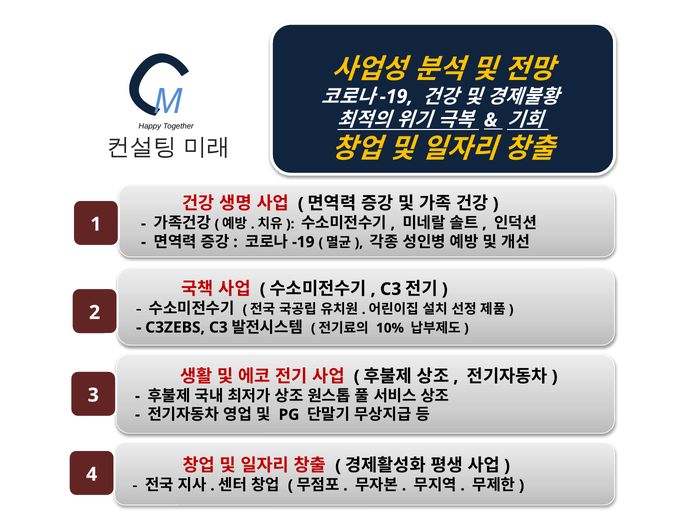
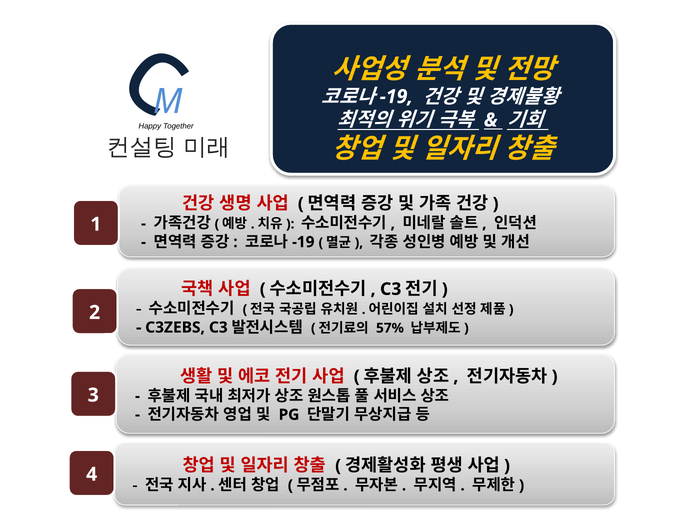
10%: 10% -> 57%
